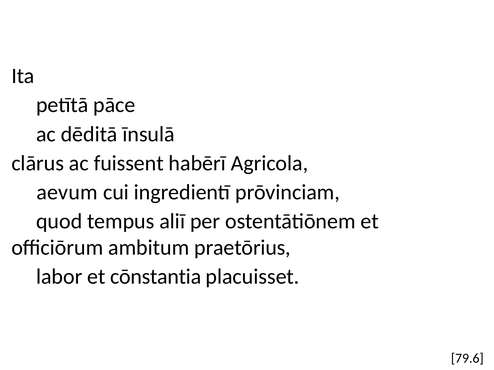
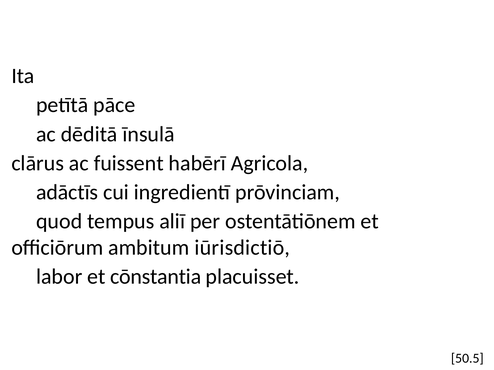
aevum: aevum -> adāctīs
praetōrius: praetōrius -> iūrisdictiō
79.6: 79.6 -> 50.5
